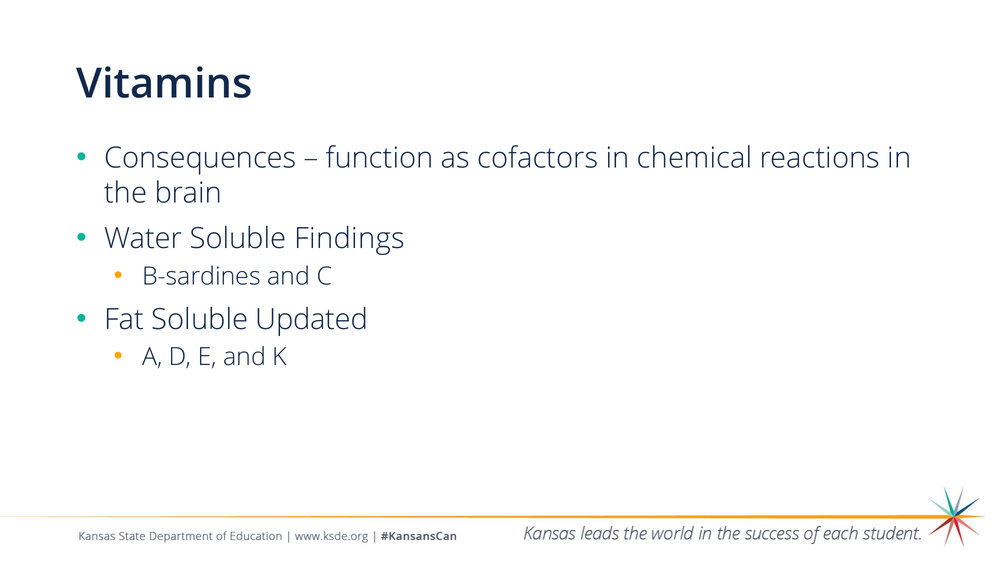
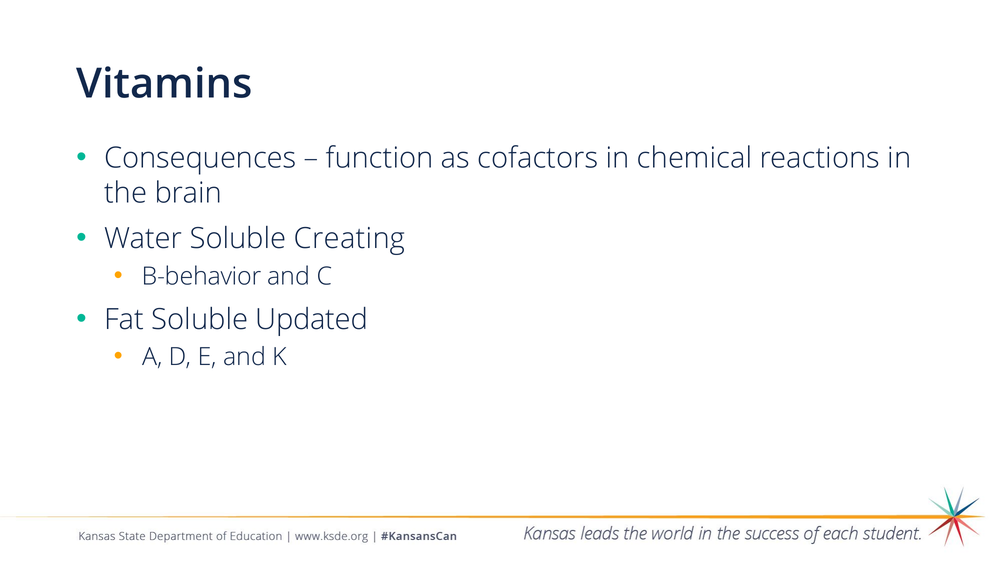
Findings: Findings -> Creating
B-sardines: B-sardines -> B-behavior
